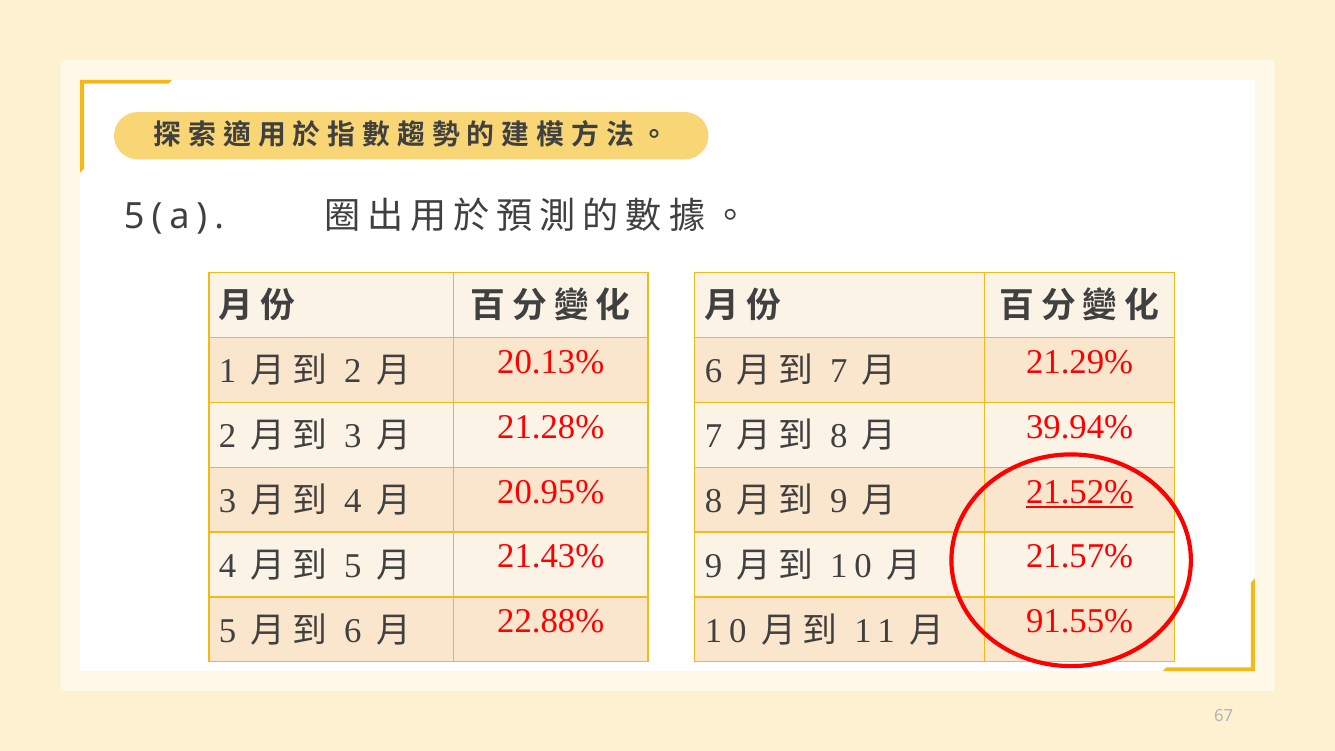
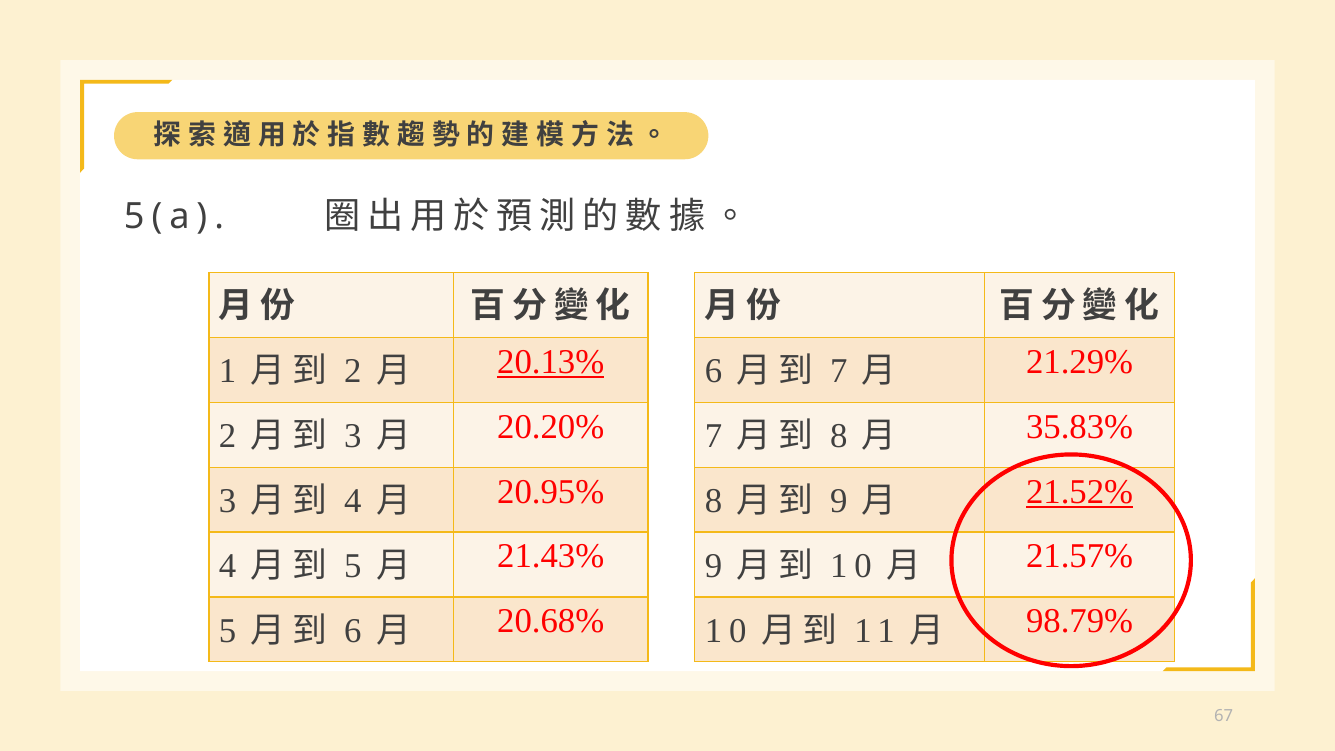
20.13% underline: none -> present
21.28%: 21.28% -> 20.20%
39.94%: 39.94% -> 35.83%
22.88%: 22.88% -> 20.68%
91.55%: 91.55% -> 98.79%
